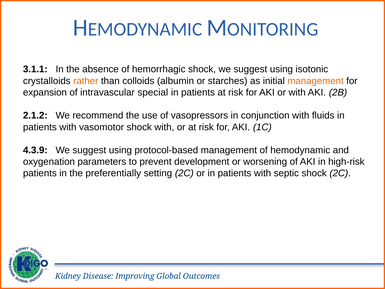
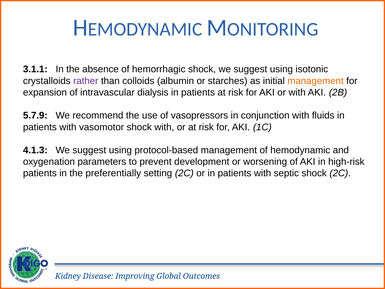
rather colour: orange -> purple
special: special -> dialysis
2.1.2: 2.1.2 -> 5.7.9
4.3.9: 4.3.9 -> 4.1.3
